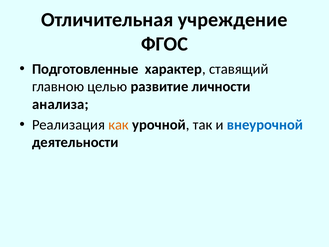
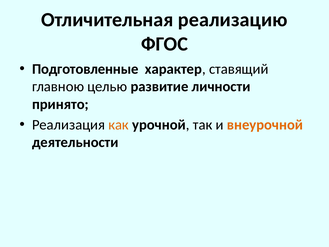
учреждение: учреждение -> реализацию
анализа: анализа -> принято
внеурочной colour: blue -> orange
